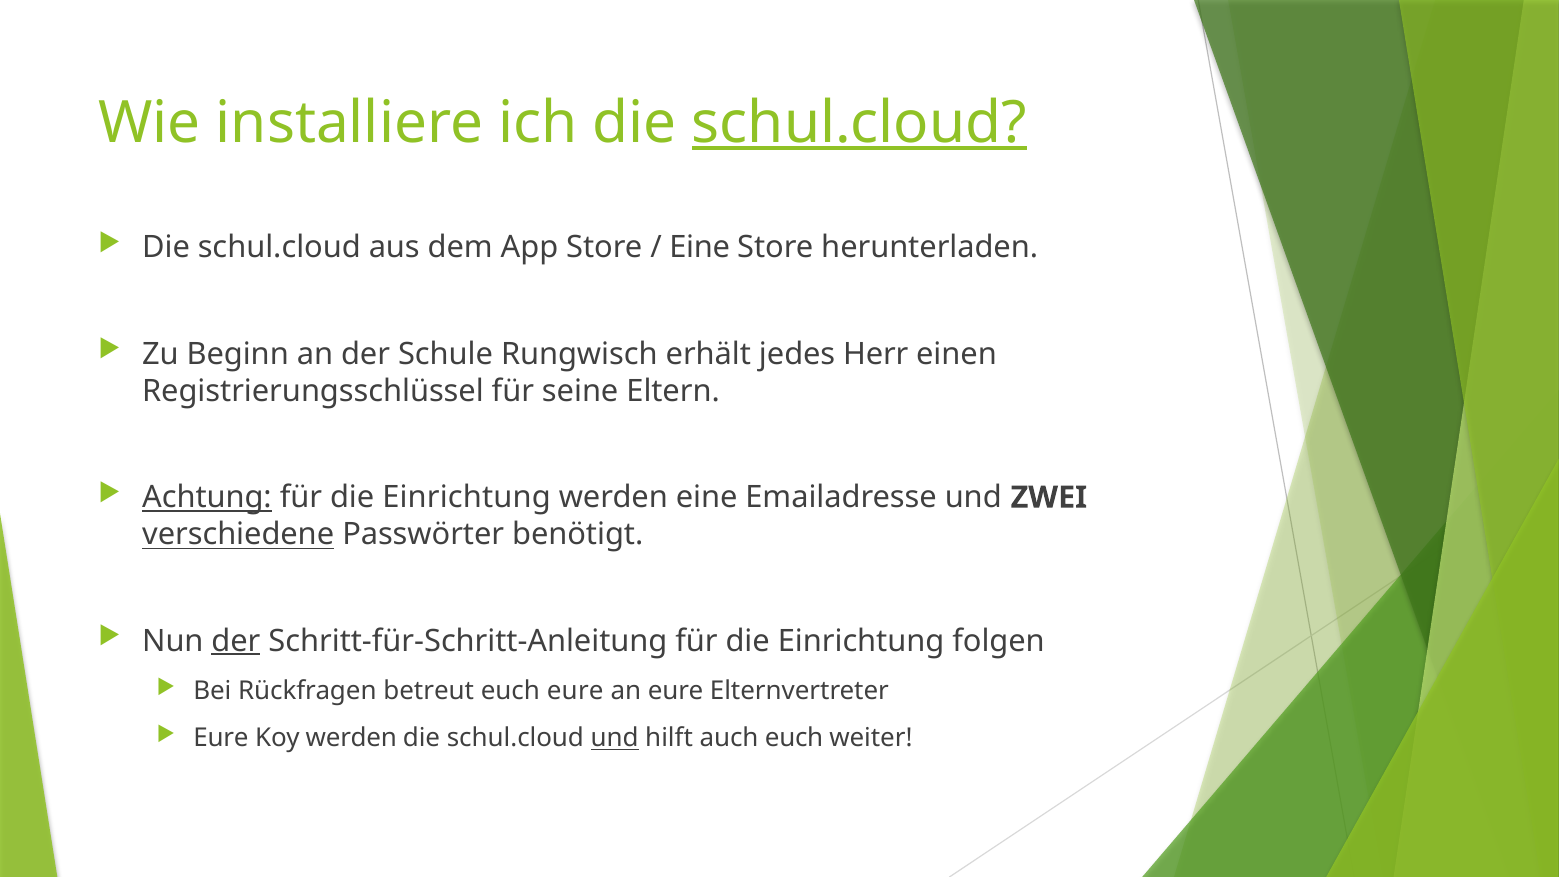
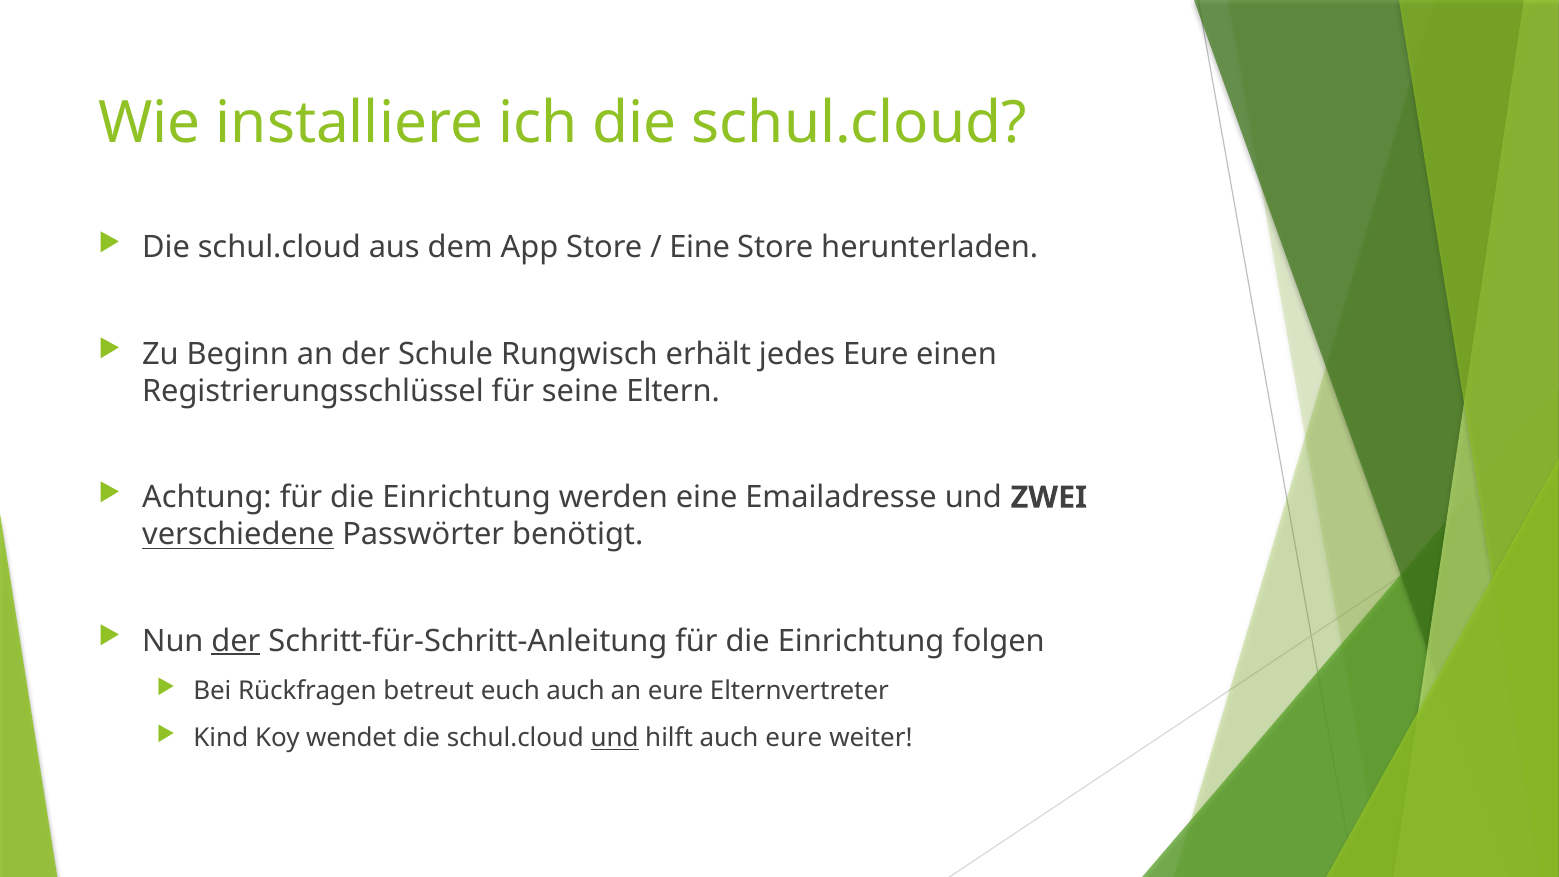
schul.cloud at (859, 123) underline: present -> none
jedes Herr: Herr -> Eure
Achtung underline: present -> none
euch eure: eure -> auch
Eure at (221, 738): Eure -> Kind
Koy werden: werden -> wendet
auch euch: euch -> eure
